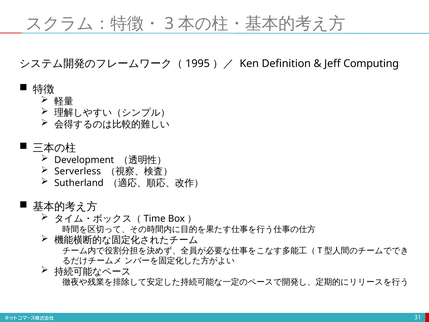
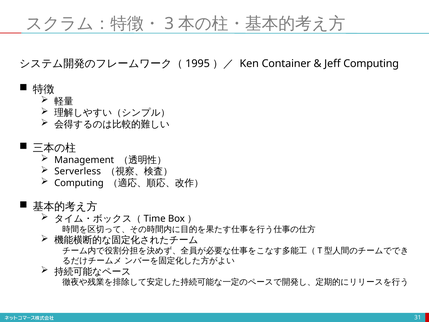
Definition: Definition -> Container
Development: Development -> Management
Sutherland at (79, 183): Sutherland -> Computing
